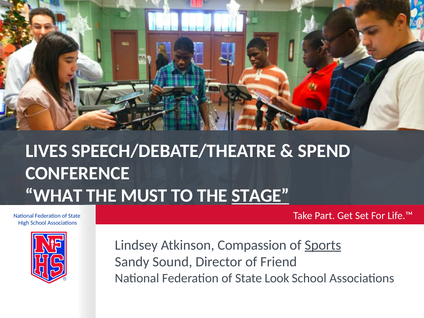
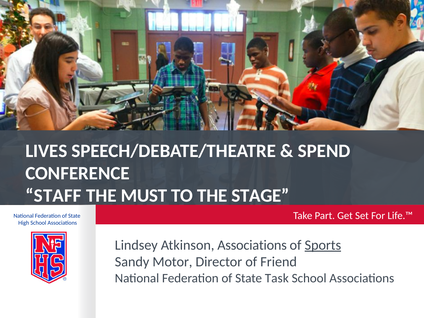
WHAT: WHAT -> STAFF
STAGE underline: present -> none
Atkinson Compassion: Compassion -> Associations
Sound: Sound -> Motor
Look: Look -> Task
